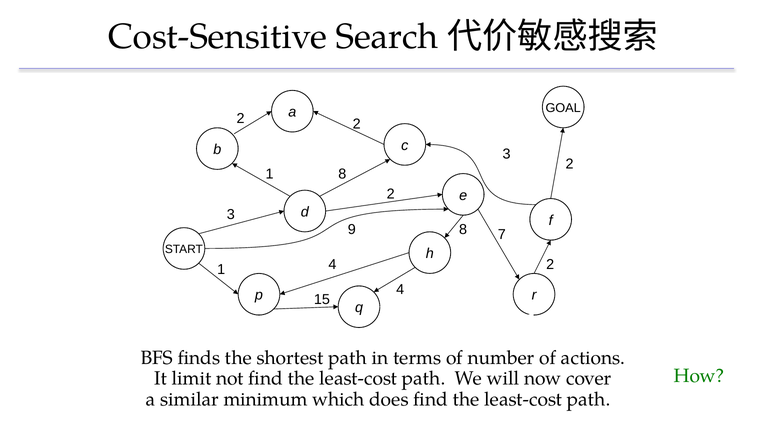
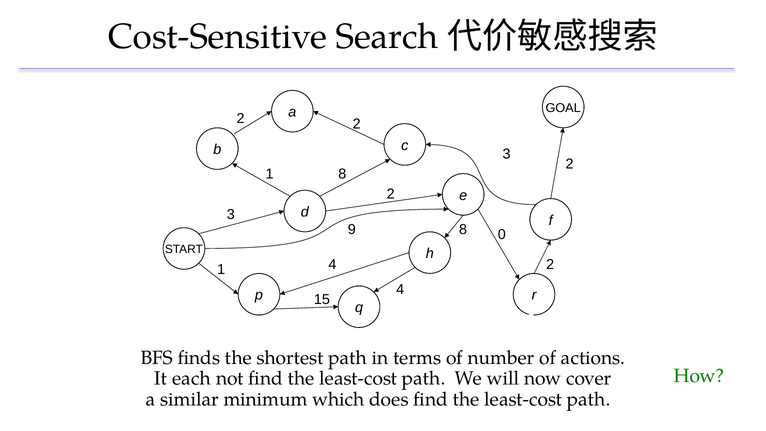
7: 7 -> 0
limit: limit -> each
